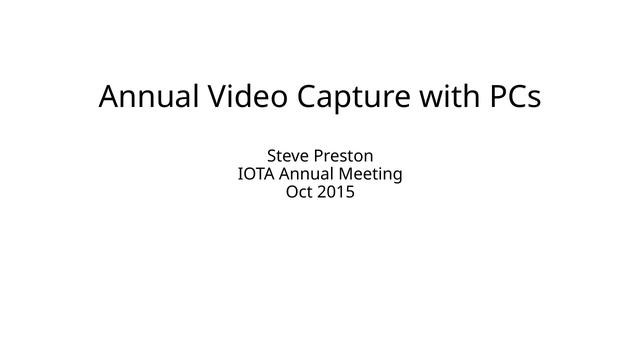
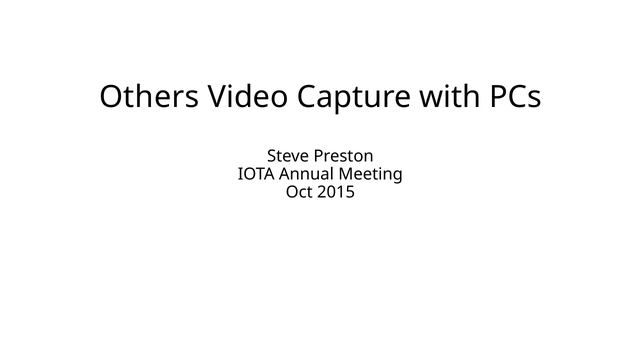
Annual at (149, 97): Annual -> Others
